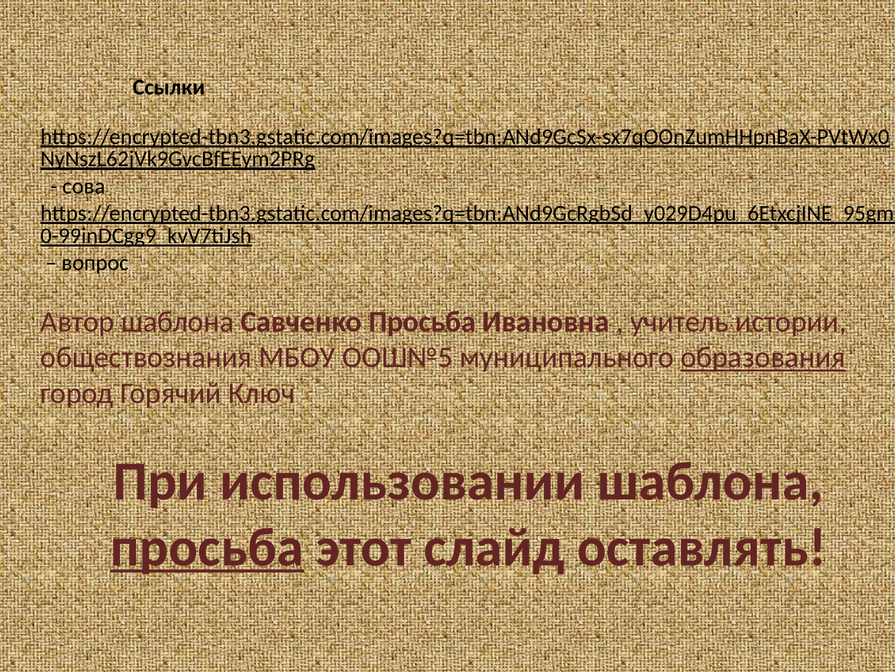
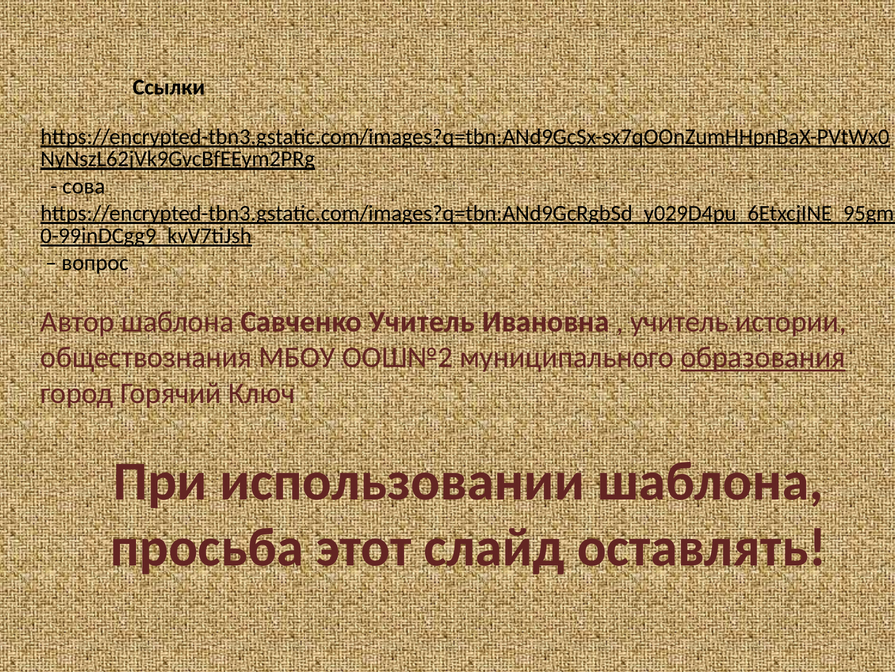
Савченко Просьба: Просьба -> Учитель
ООШ№5: ООШ№5 -> ООШ№2
просьба at (207, 547) underline: present -> none
